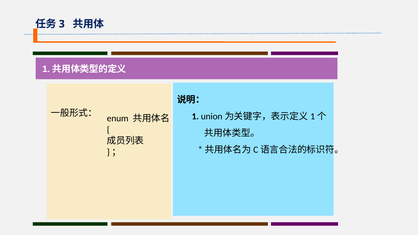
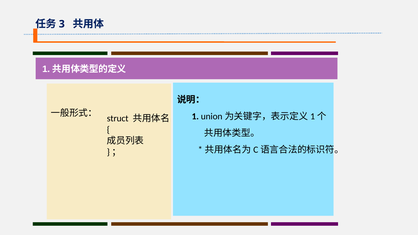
enum: enum -> struct
